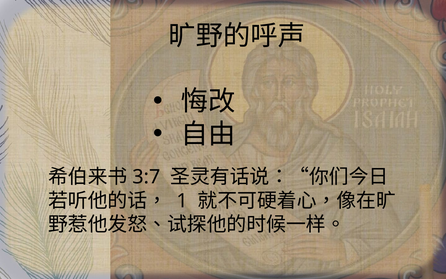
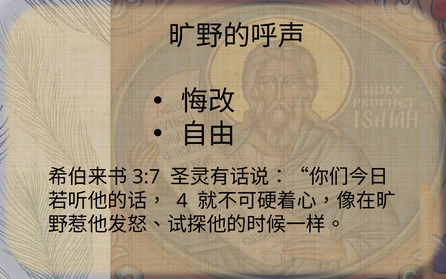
1: 1 -> 4
